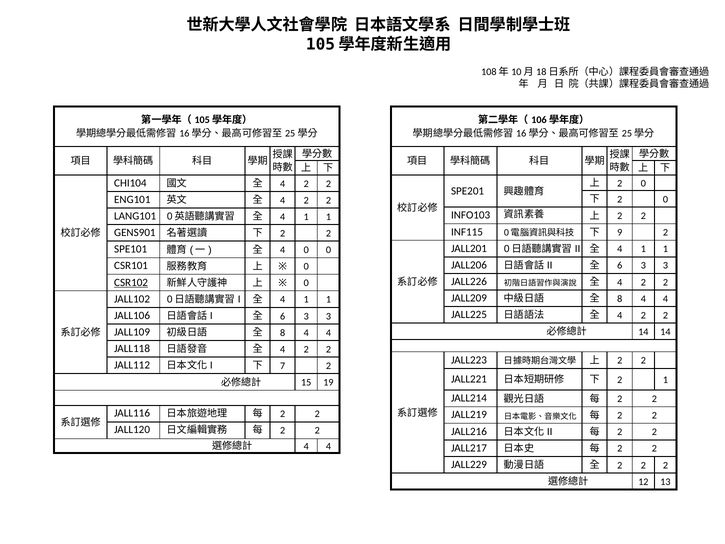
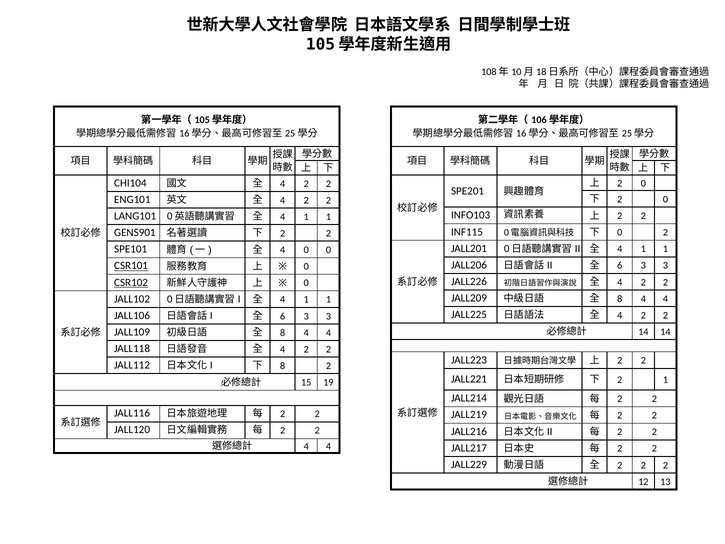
9 at (620, 232): 9 -> 0
CSR101 underline: none -> present
7 at (283, 366): 7 -> 8
